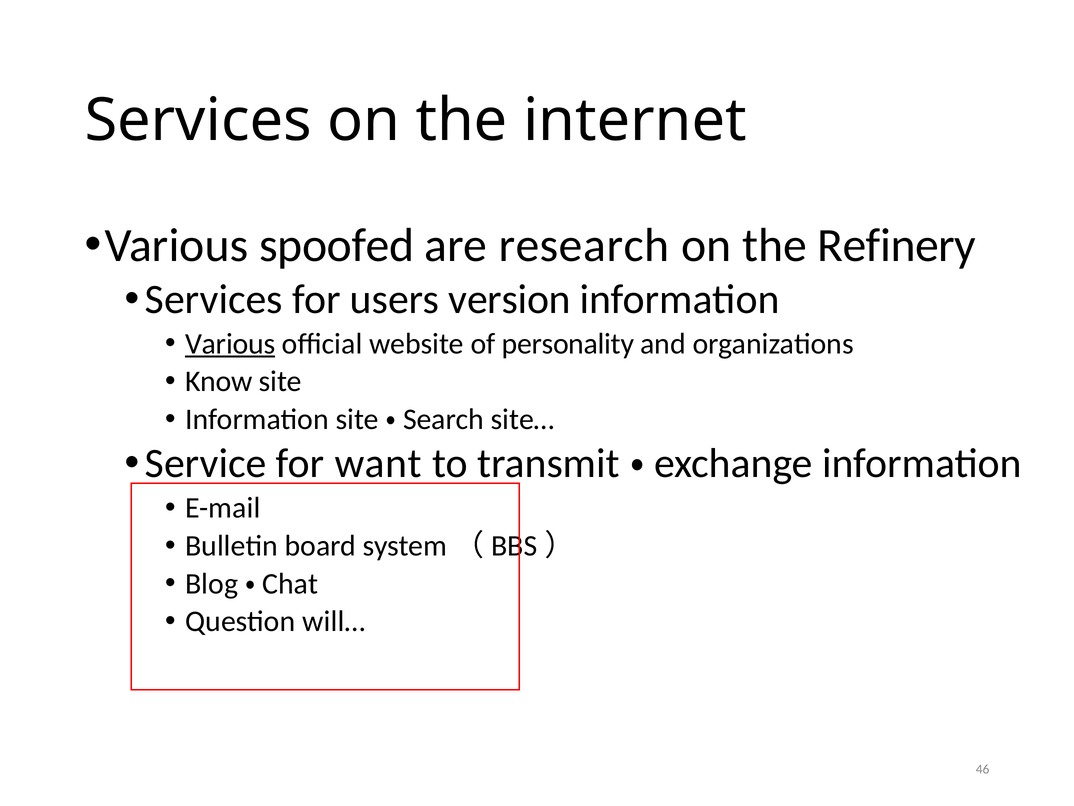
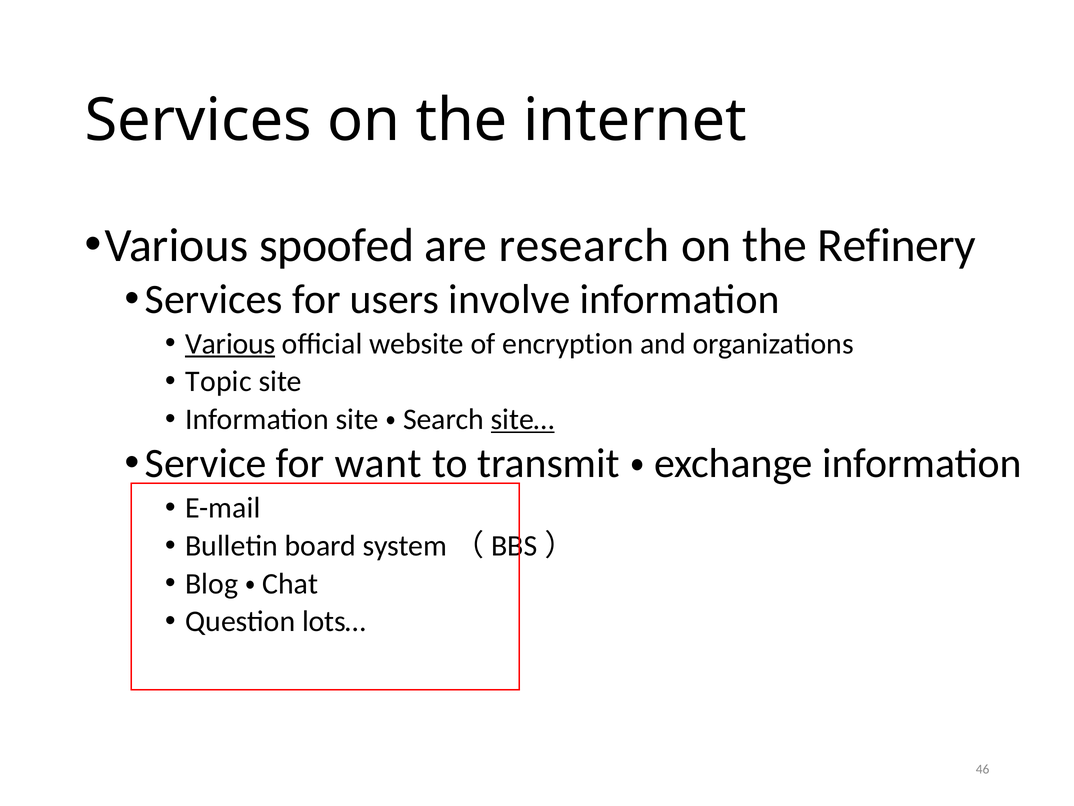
version: version -> involve
personality: personality -> encryption
Know: Know -> Topic
site… underline: none -> present
will…: will… -> lots…
